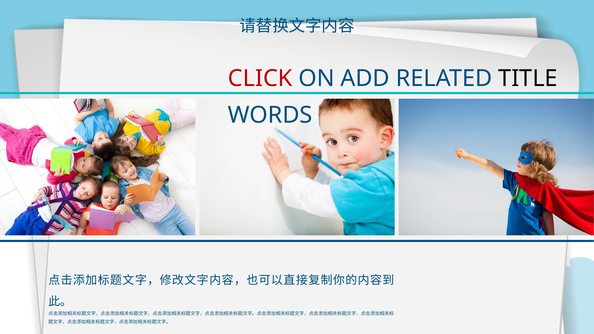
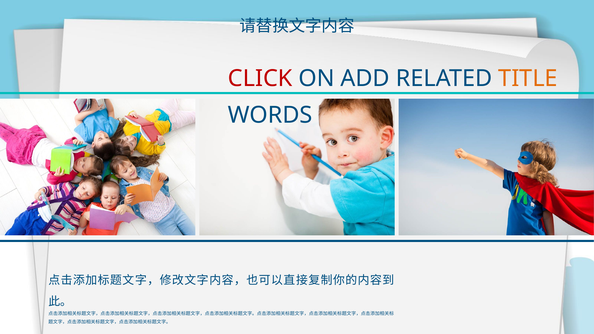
TITLE colour: black -> orange
